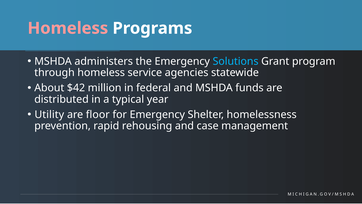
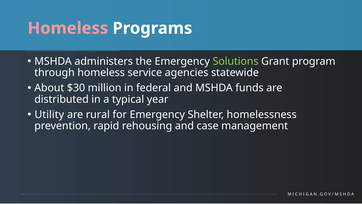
Solutions colour: light blue -> light green
$42: $42 -> $30
floor: floor -> rural
